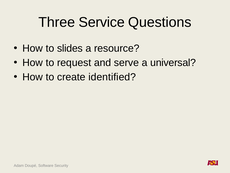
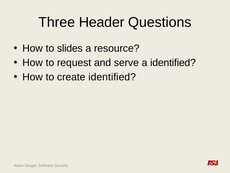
Service: Service -> Header
a universal: universal -> identified
